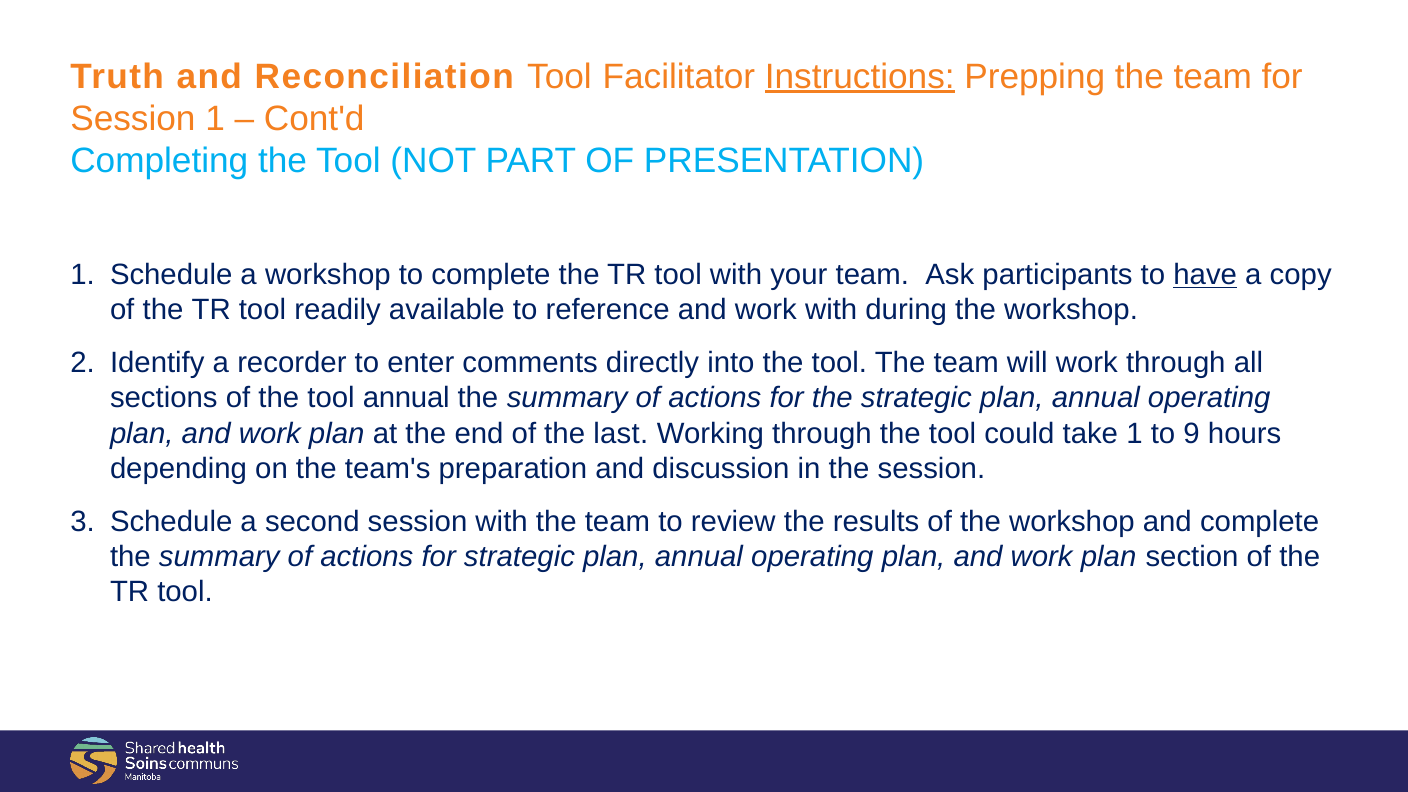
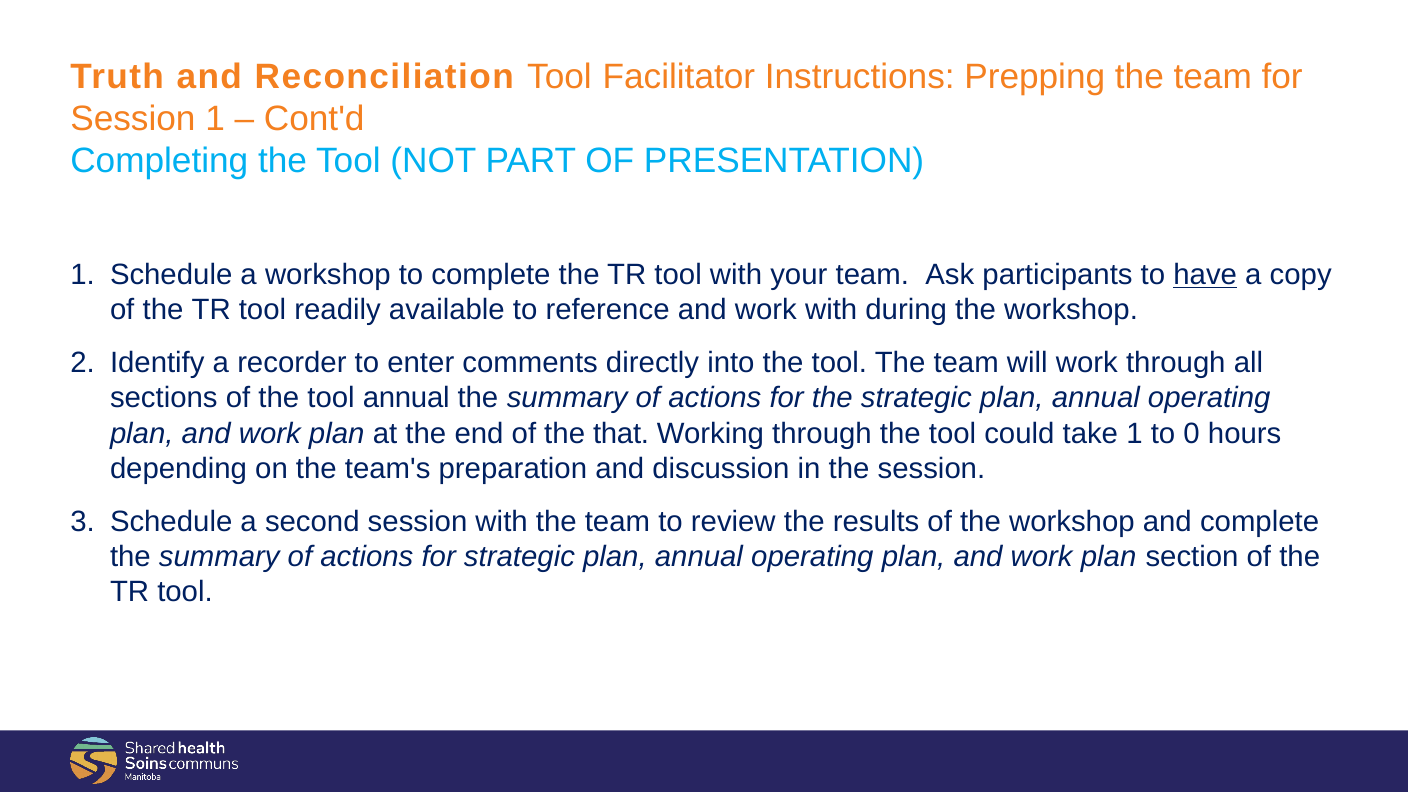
Instructions underline: present -> none
last: last -> that
9: 9 -> 0
